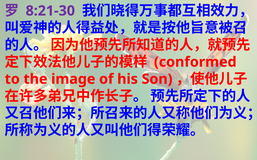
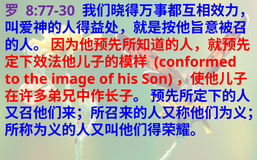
8:21-30: 8:21-30 -> 8:77-30
